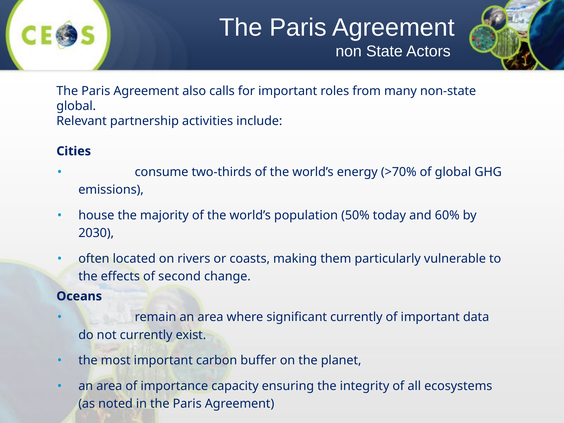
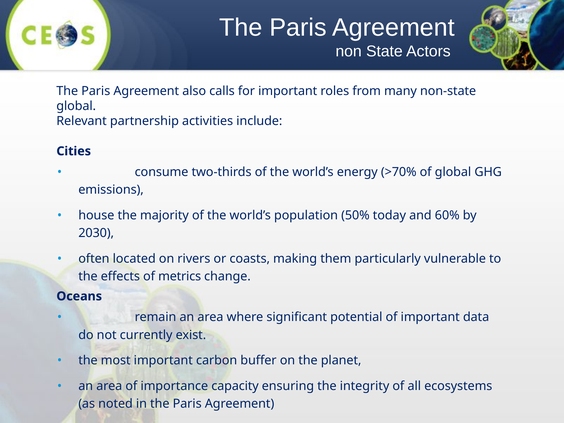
second: second -> metrics
significant currently: currently -> potential
